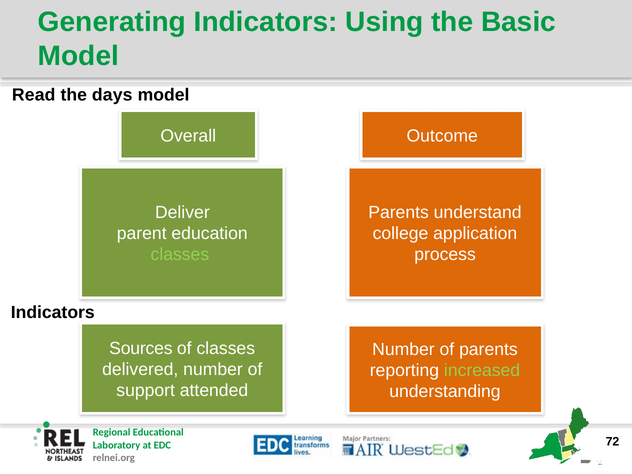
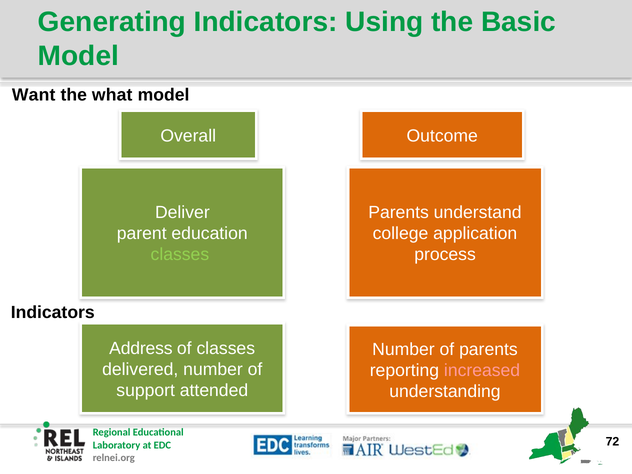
Read: Read -> Want
days: days -> what
Sources: Sources -> Address
increased colour: light green -> pink
